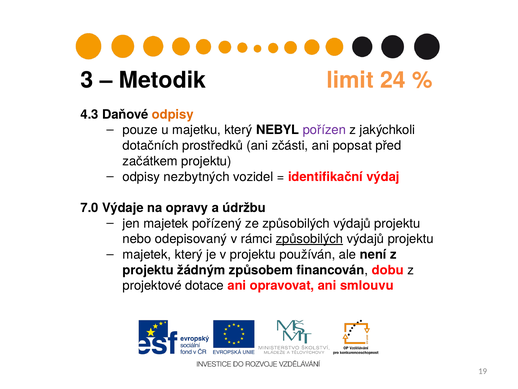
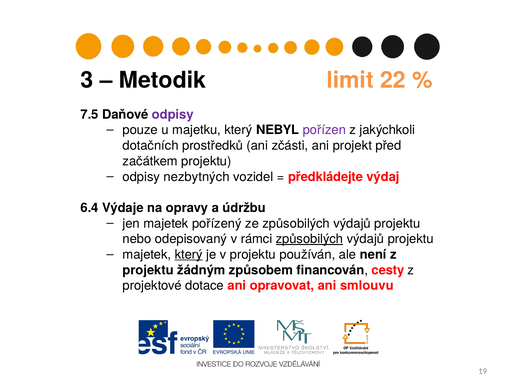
24: 24 -> 22
4.3: 4.3 -> 7.5
odpisy at (173, 114) colour: orange -> purple
popsat: popsat -> projekt
identifikační: identifikační -> předkládejte
7.0: 7.0 -> 6.4
který at (189, 254) underline: none -> present
dobu: dobu -> cesty
